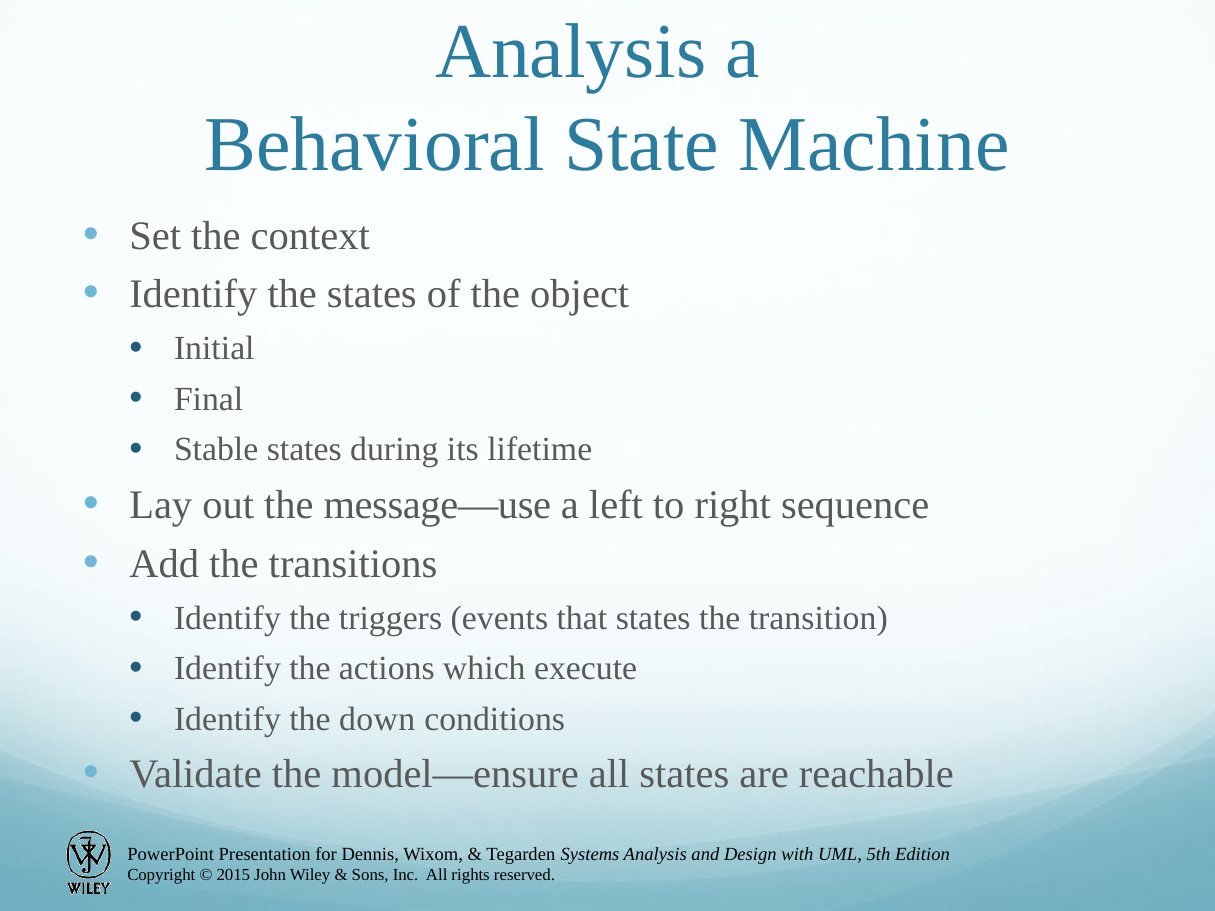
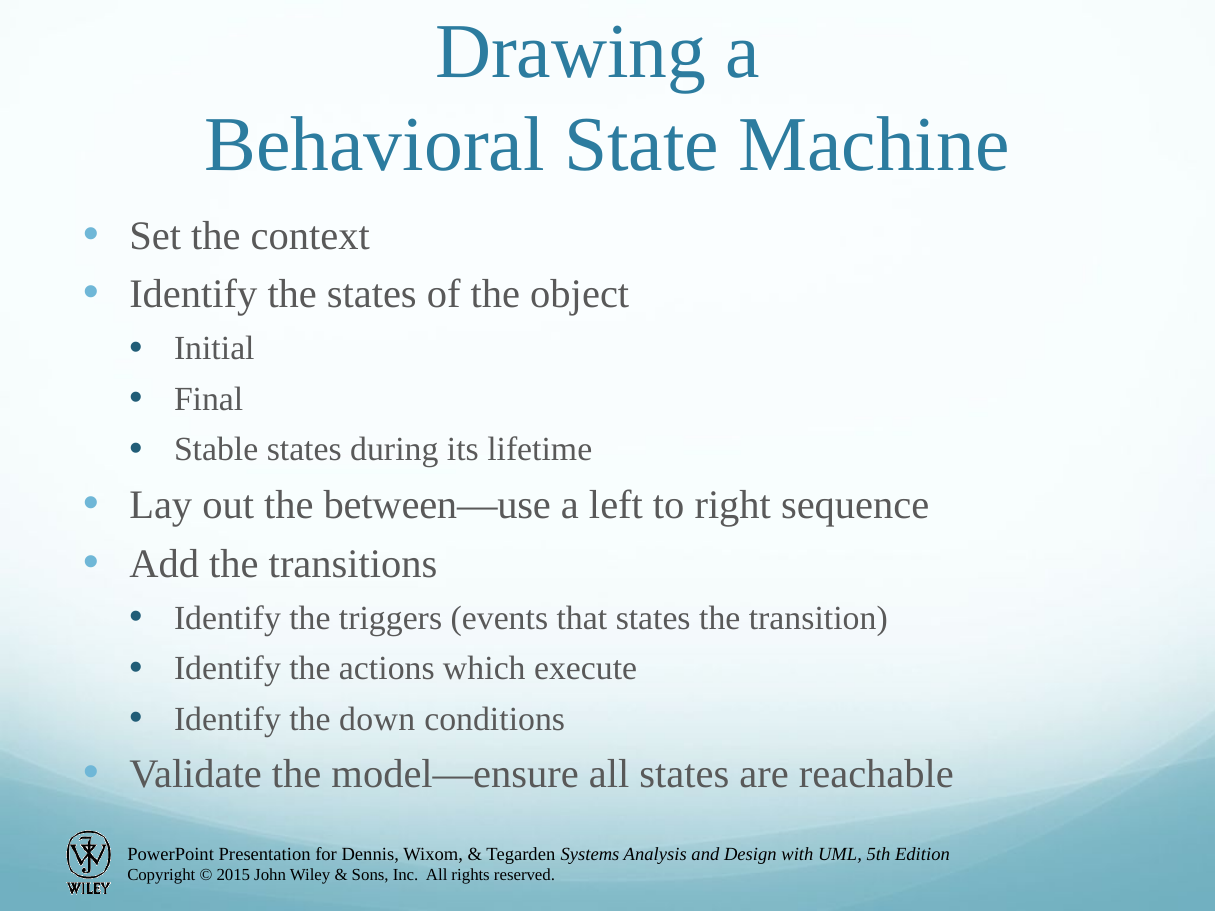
Analysis at (571, 52): Analysis -> Drawing
message—use: message—use -> between—use
